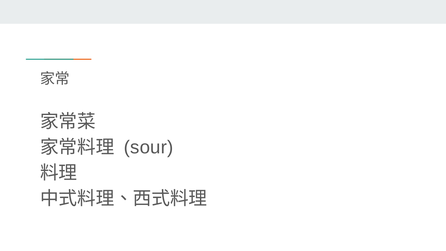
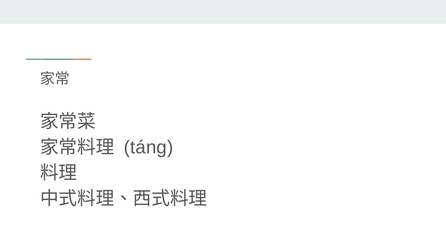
sour: sour -> táng
